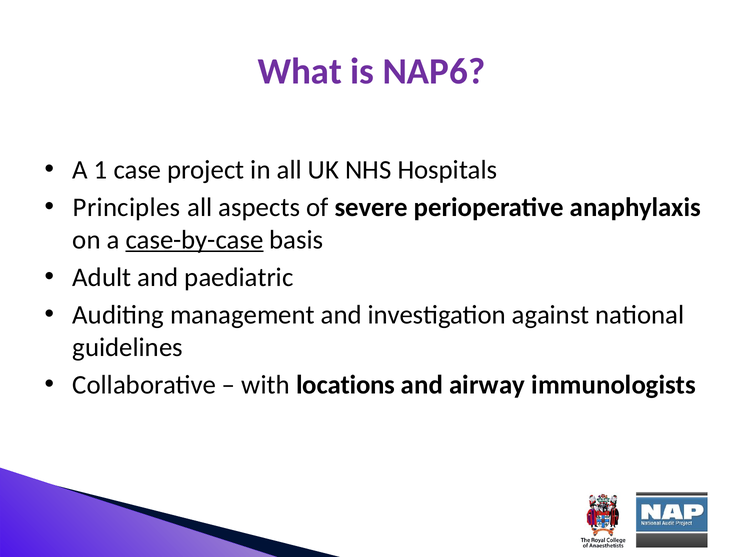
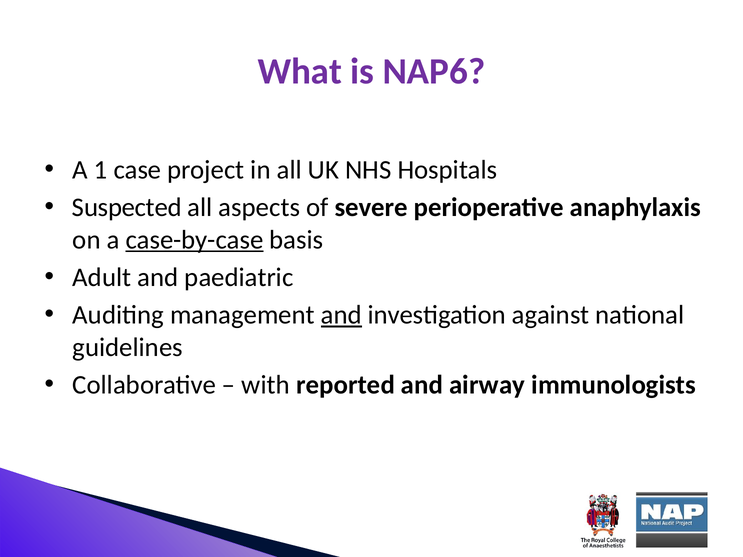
Principles: Principles -> Suspected
and at (341, 315) underline: none -> present
locations: locations -> reported
